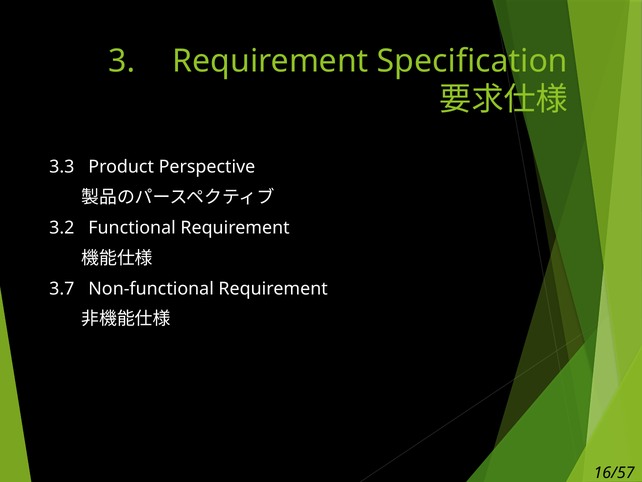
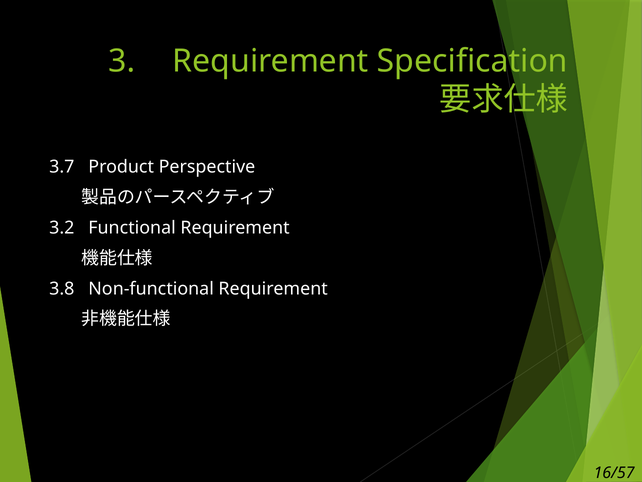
3.3: 3.3 -> 3.7
3.7: 3.7 -> 3.8
